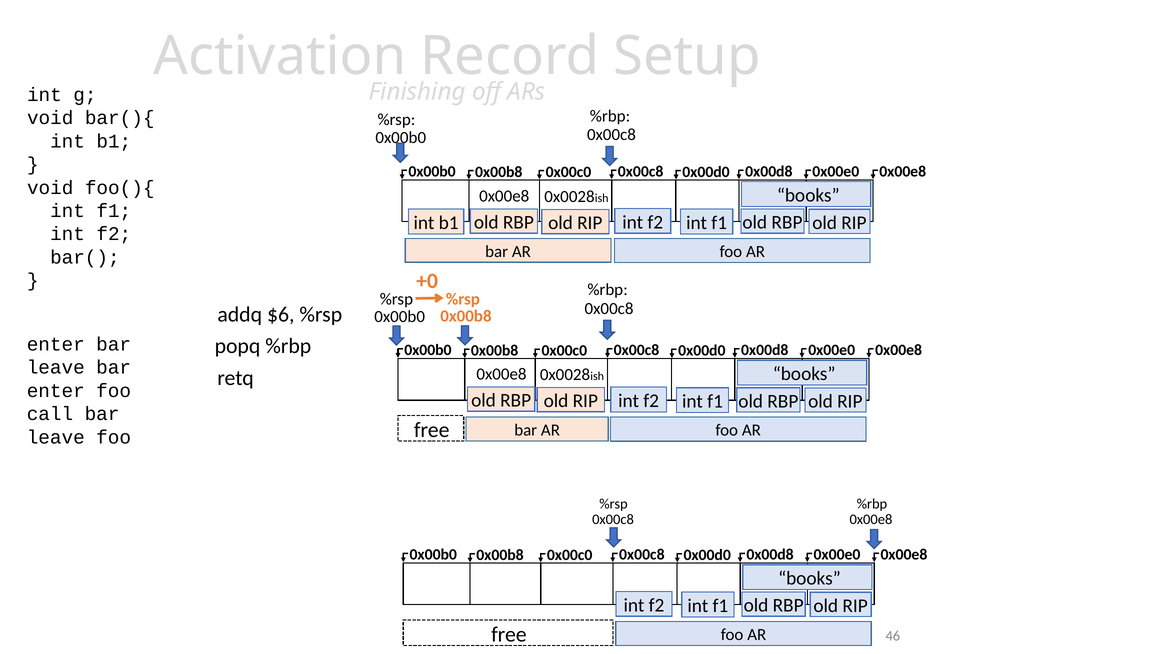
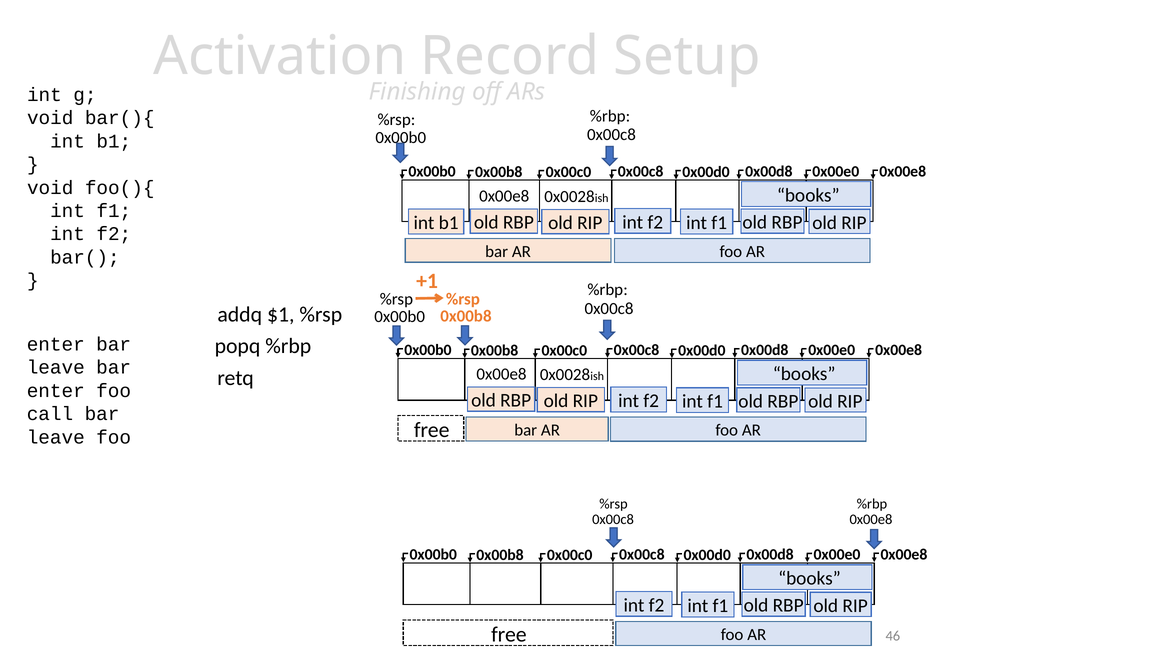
+0: +0 -> +1
$6: $6 -> $1
